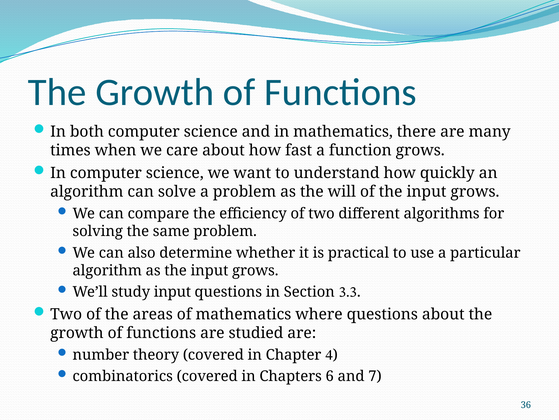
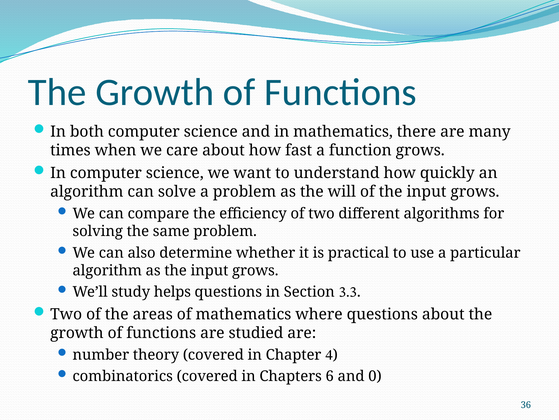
study input: input -> helps
7: 7 -> 0
